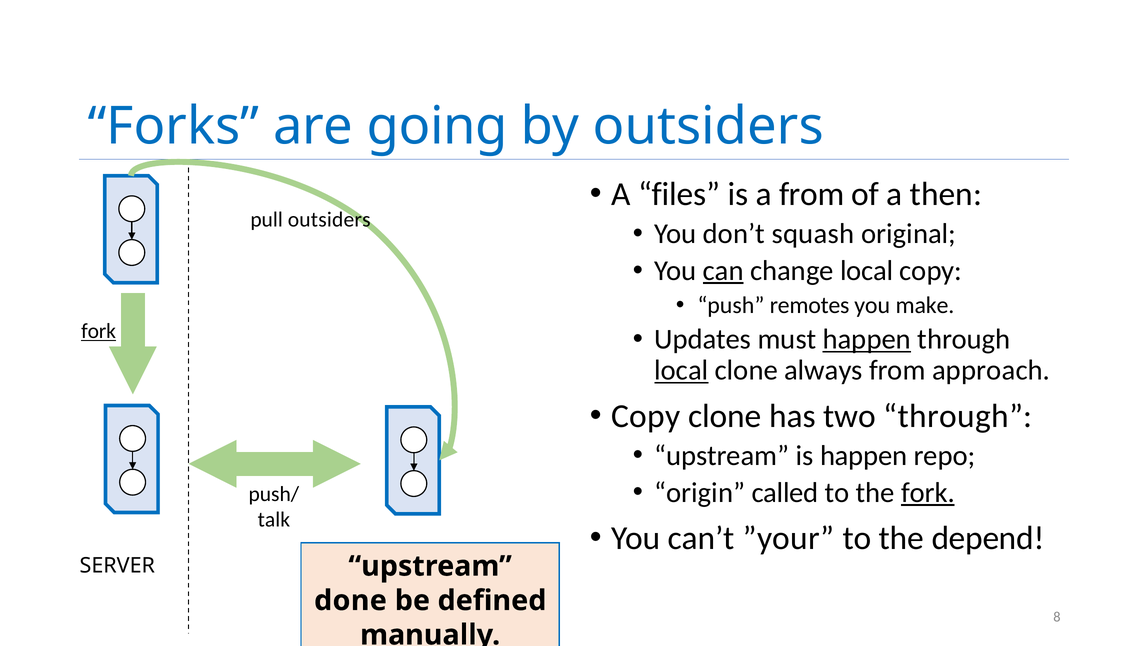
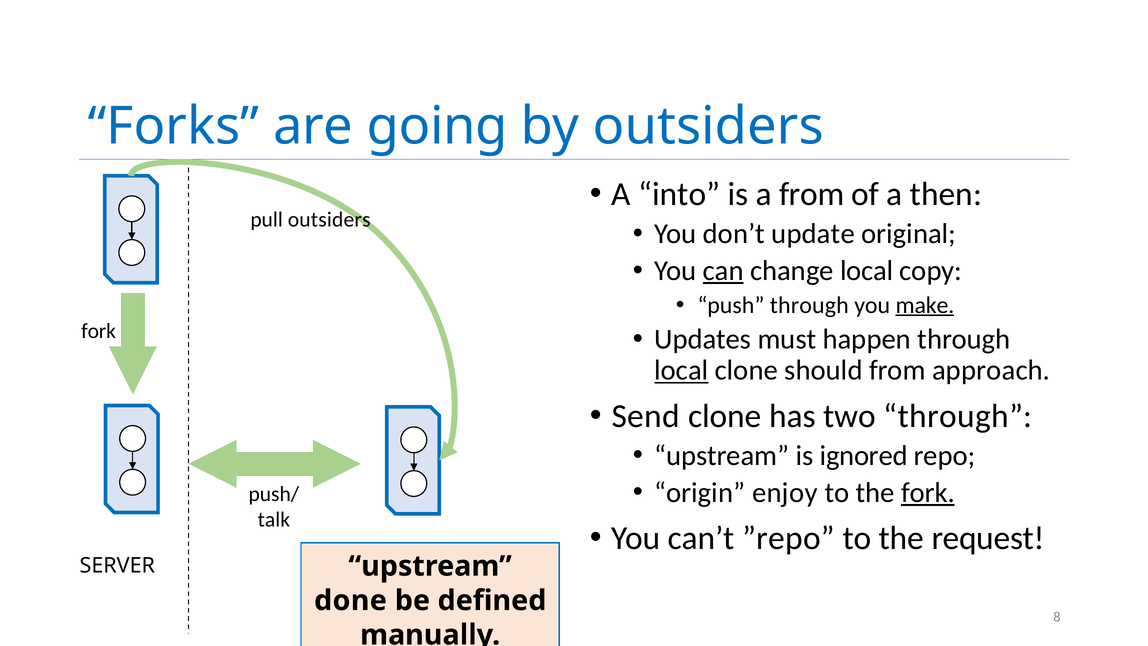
files: files -> into
squash: squash -> update
push remotes: remotes -> through
make underline: none -> present
fork at (99, 331) underline: present -> none
happen at (867, 339) underline: present -> none
always: always -> should
Copy at (646, 416): Copy -> Send
is happen: happen -> ignored
called: called -> enjoy
”your: ”your -> ”repo
depend: depend -> request
